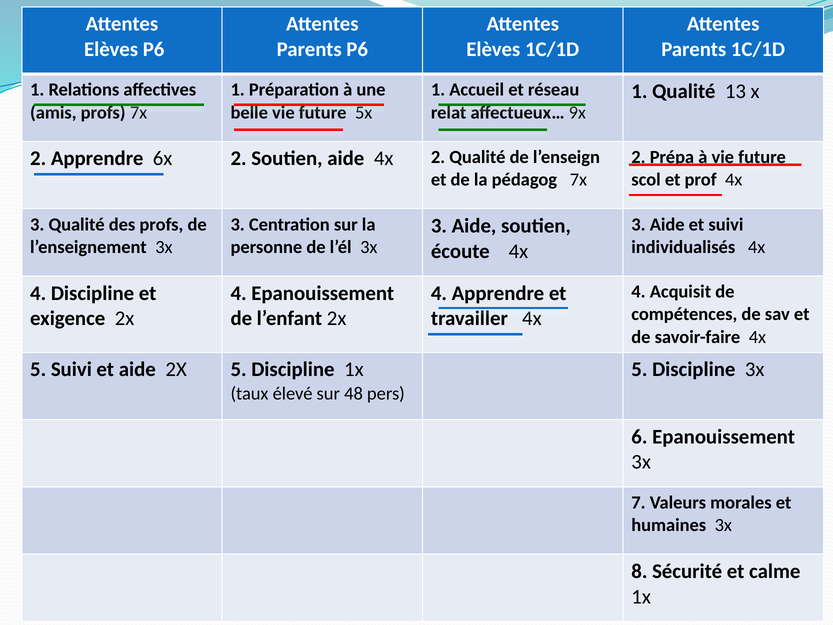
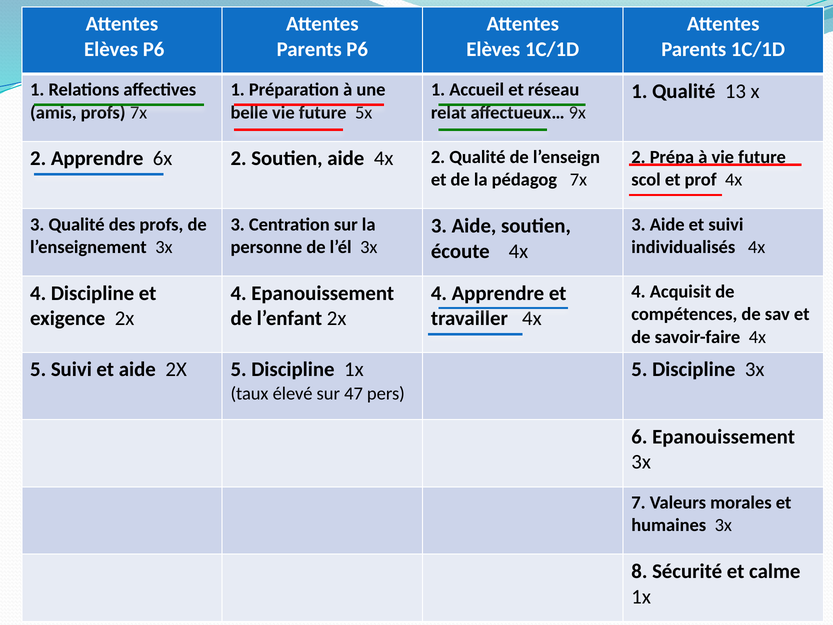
48: 48 -> 47
